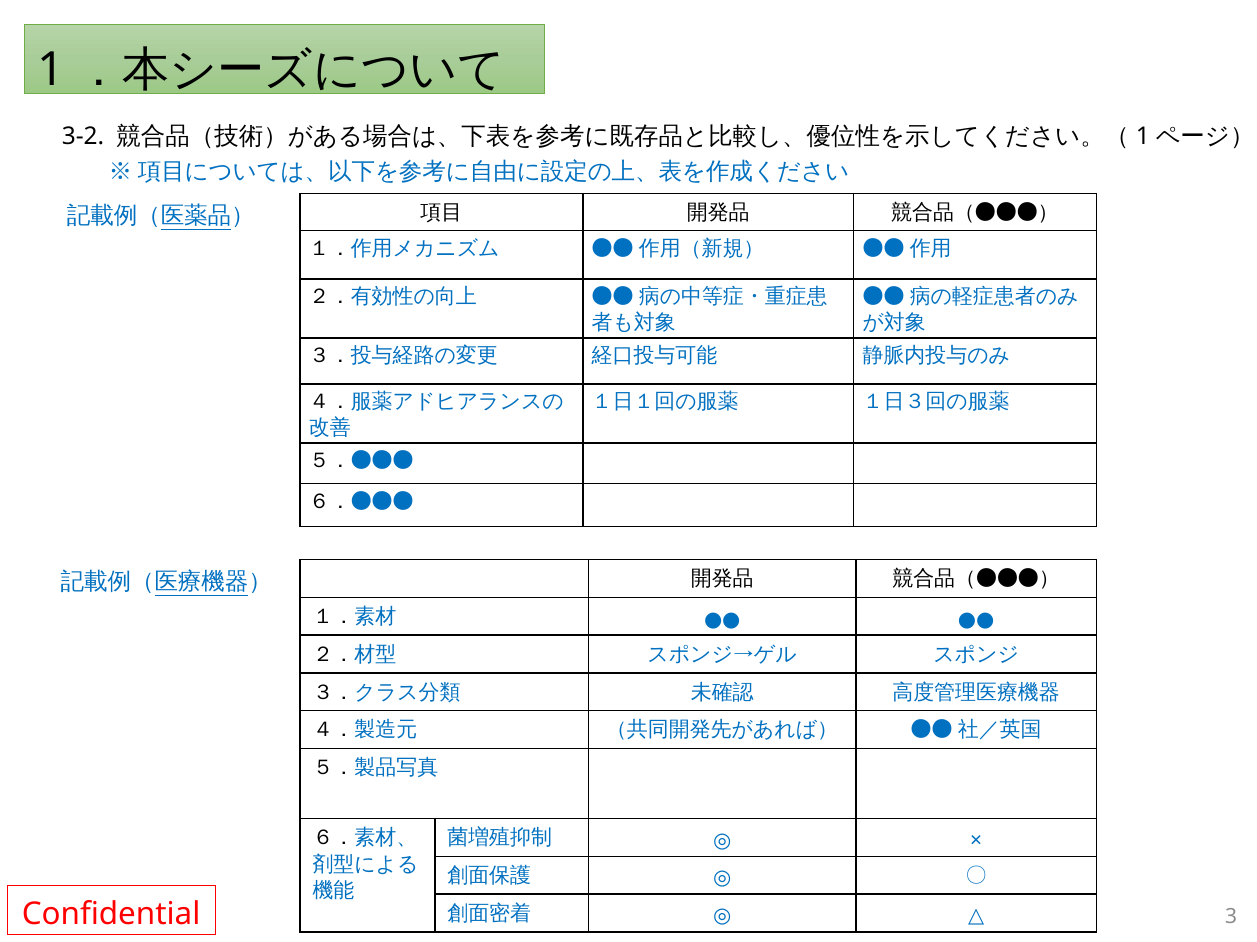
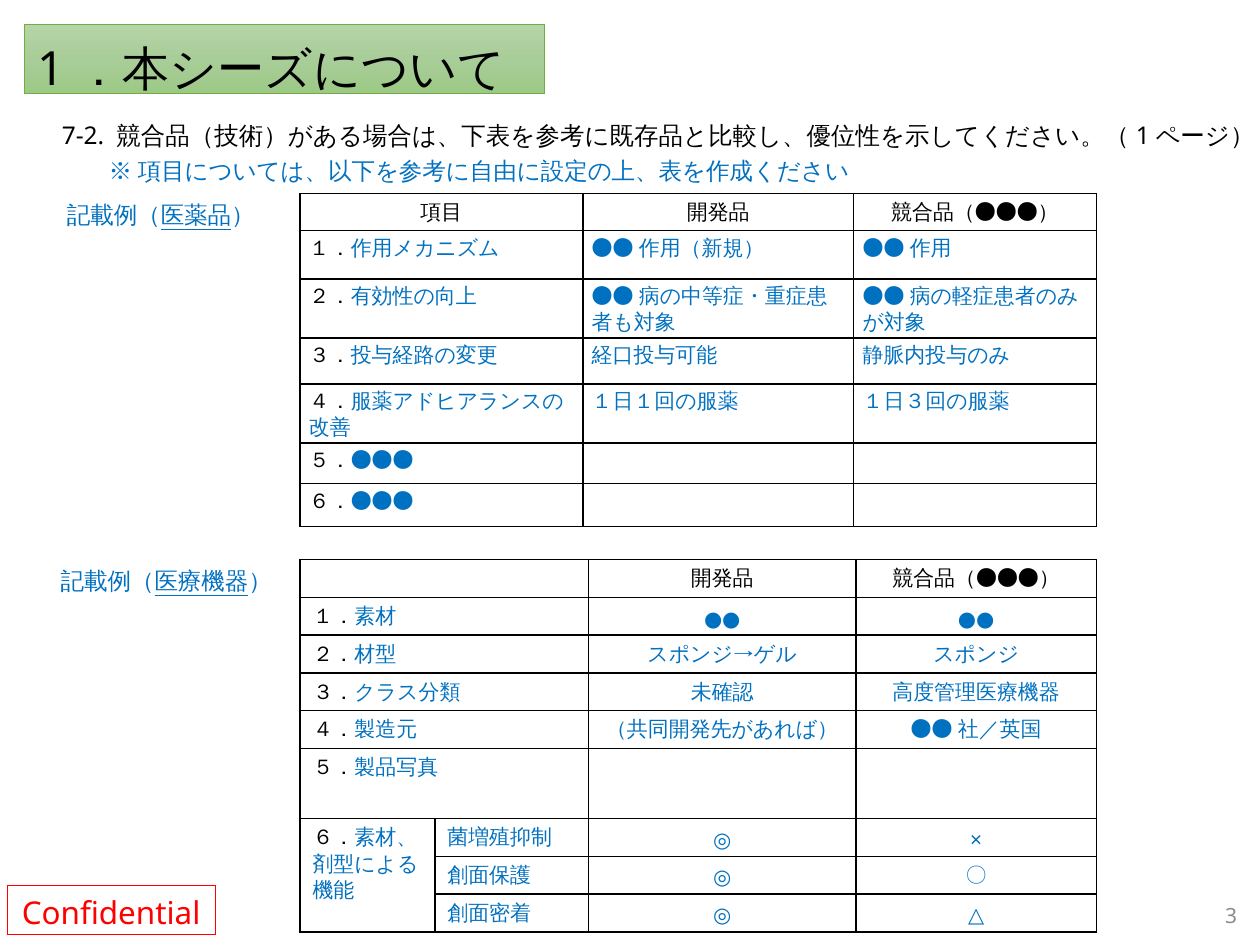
3-2: 3-2 -> 7-2
